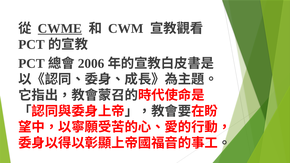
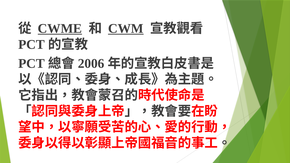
CWM underline: none -> present
